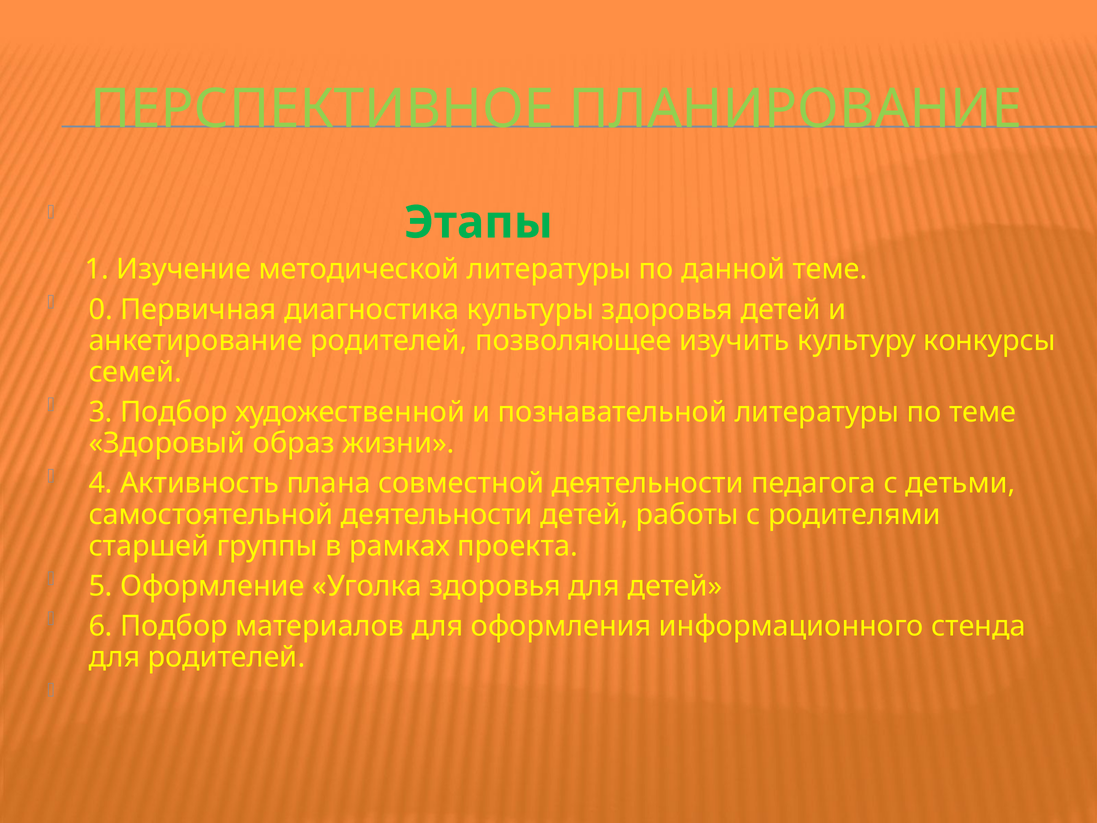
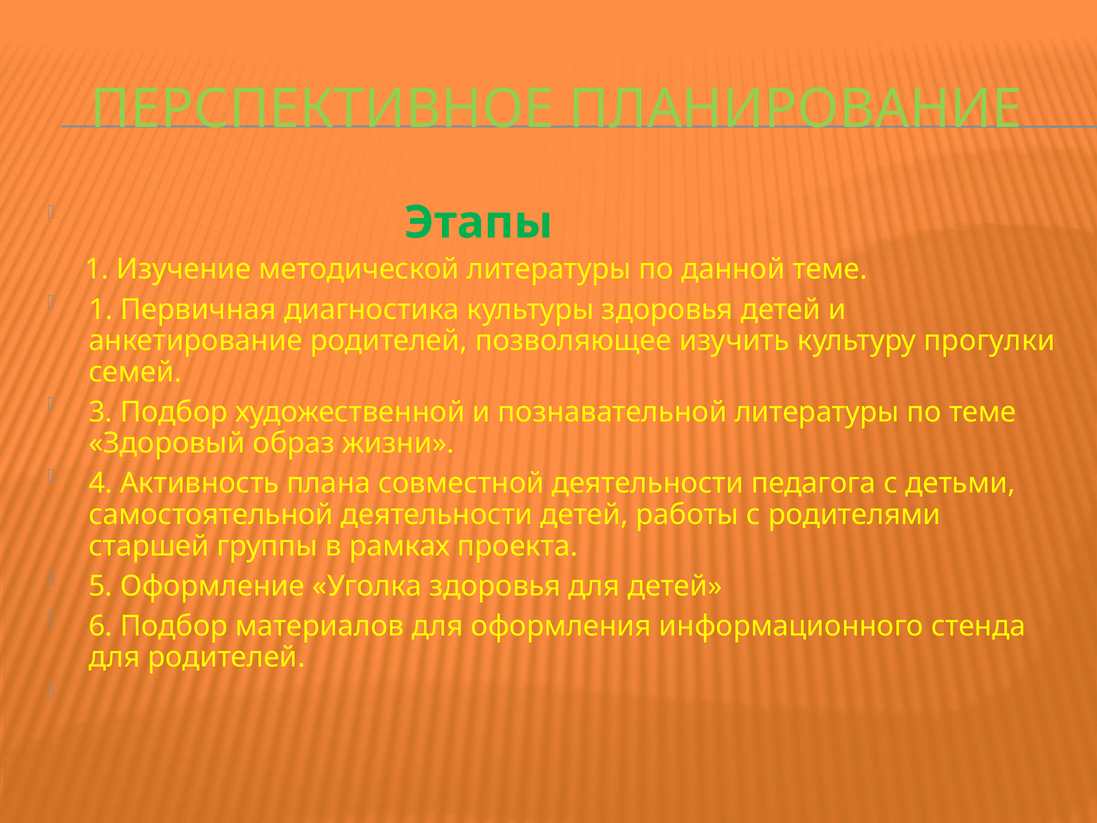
0 at (101, 309): 0 -> 1
конкурсы: конкурсы -> прогулки
